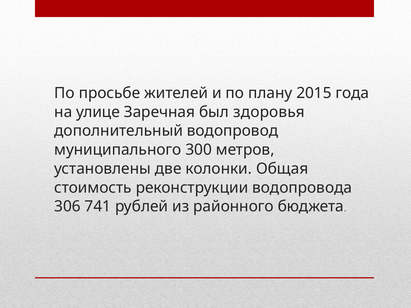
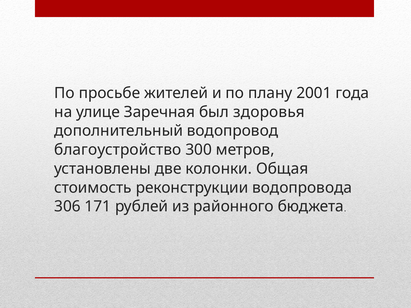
2015: 2015 -> 2001
муниципального: муниципального -> благоустройство
741: 741 -> 171
